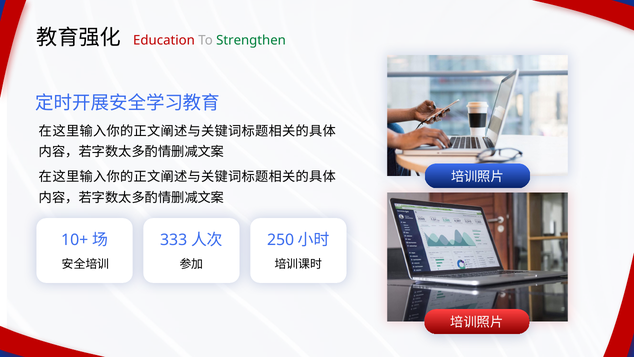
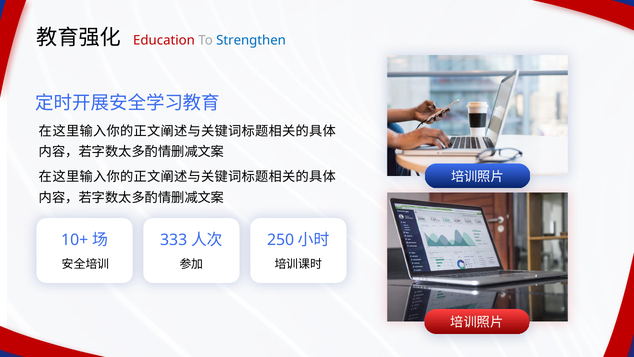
Strengthen colour: green -> blue
